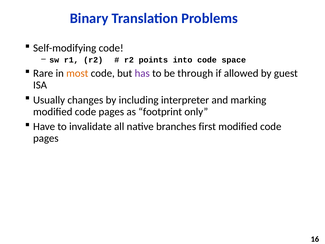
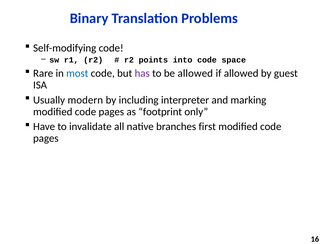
most colour: orange -> blue
be through: through -> allowed
changes: changes -> modern
